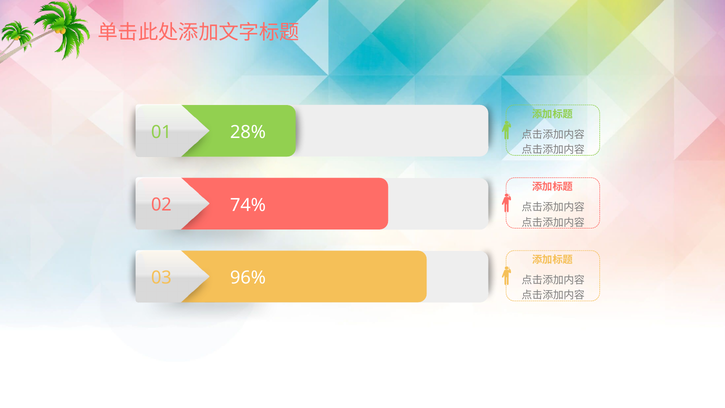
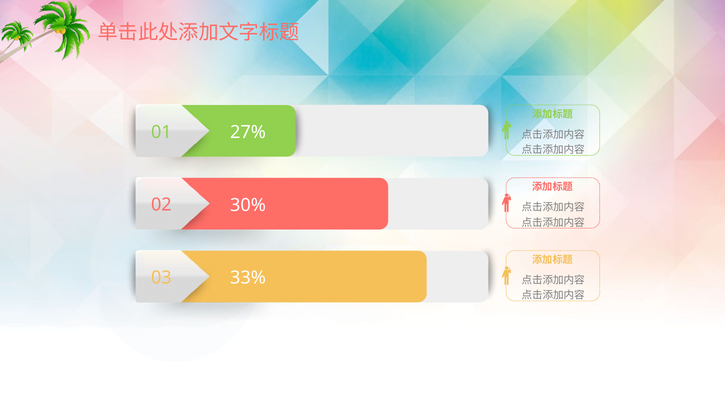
28%: 28% -> 27%
74%: 74% -> 30%
96%: 96% -> 33%
